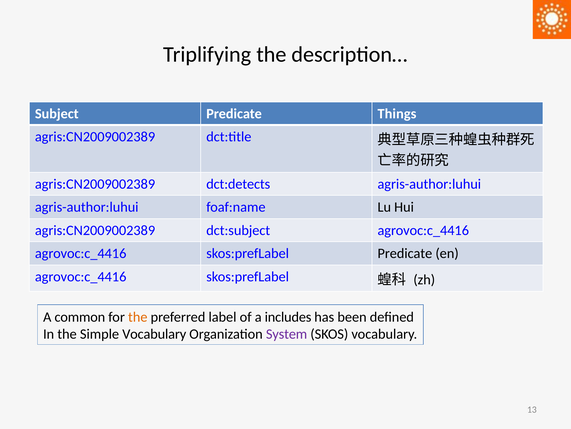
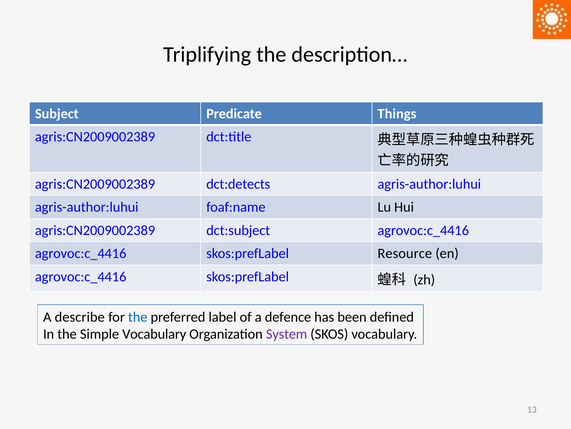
skos:prefLabel Predicate: Predicate -> Resource
common: common -> describe
the at (138, 316) colour: orange -> blue
includes: includes -> defence
